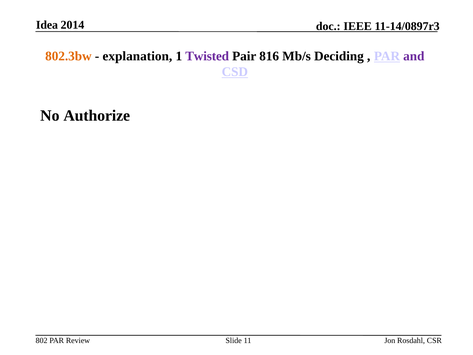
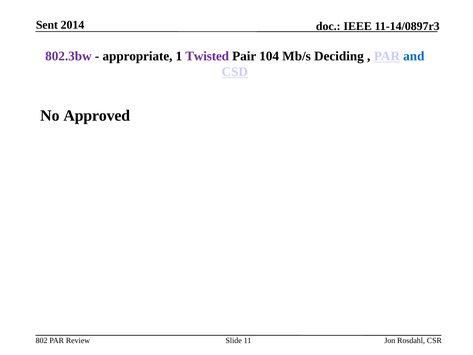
Idea: Idea -> Sent
802.3bw colour: orange -> purple
explanation: explanation -> appropriate
816: 816 -> 104
and colour: purple -> blue
Authorize: Authorize -> Approved
